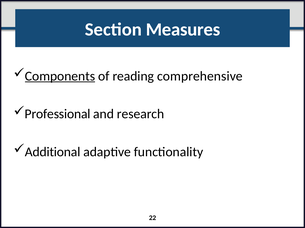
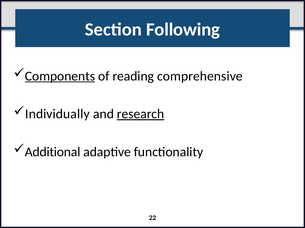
Measures: Measures -> Following
Professional: Professional -> Individually
research underline: none -> present
